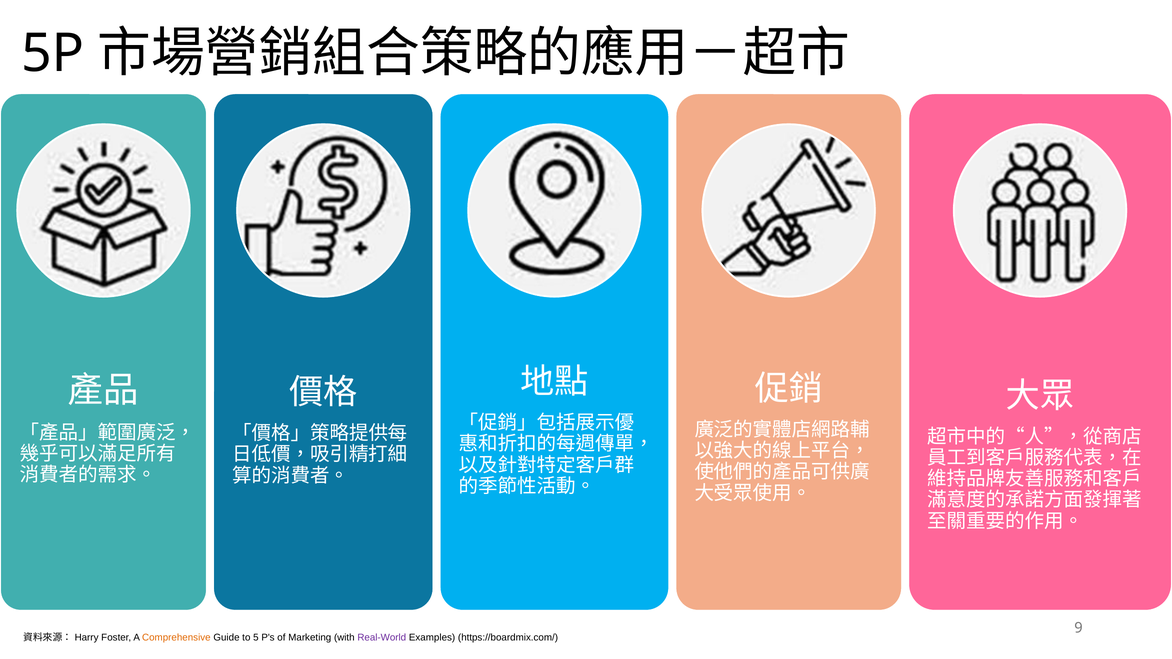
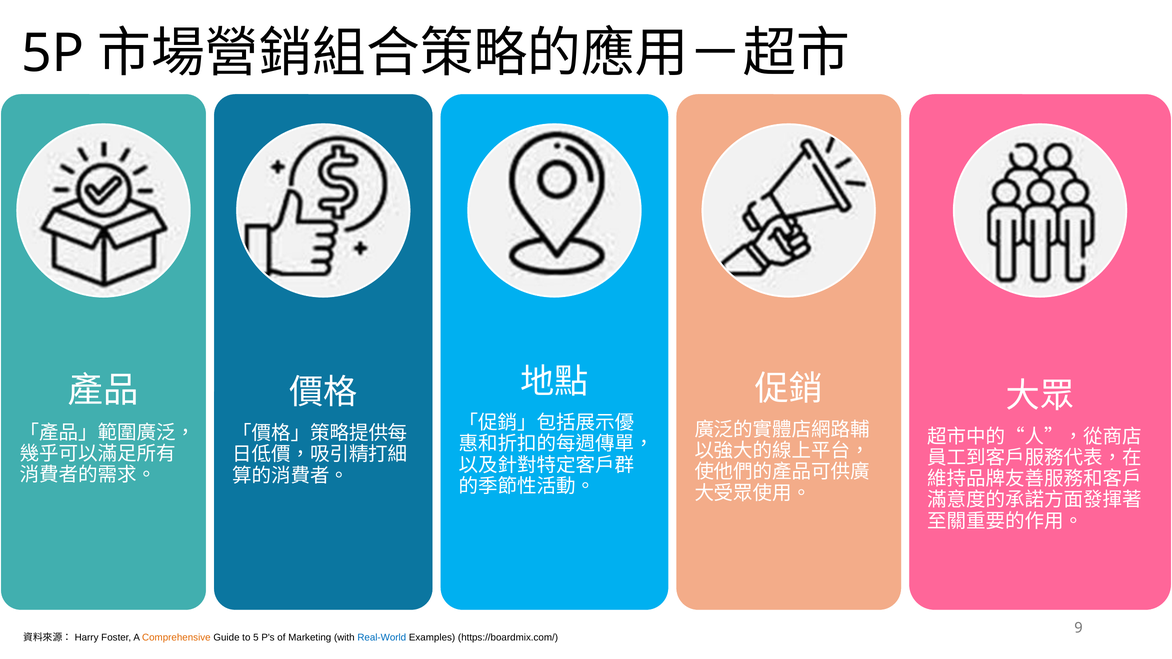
Real-World colour: purple -> blue
